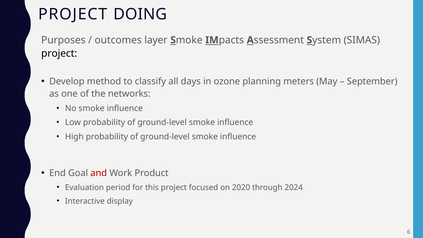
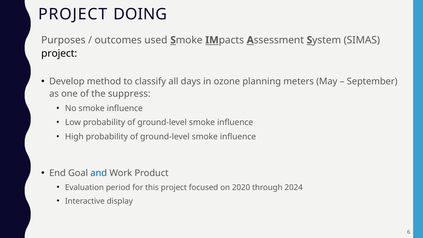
layer: layer -> used
networks: networks -> suppress
and colour: red -> blue
